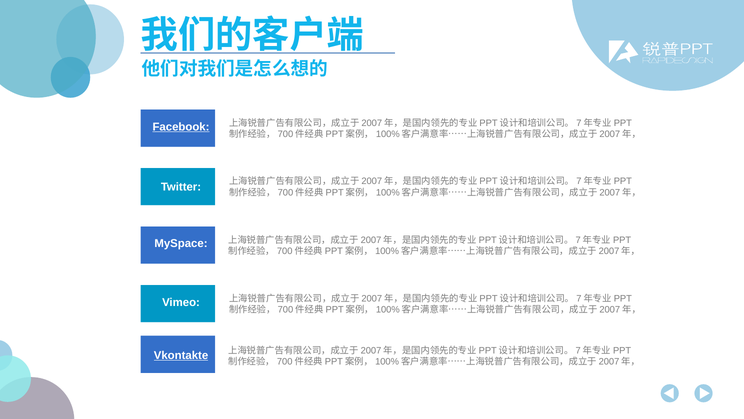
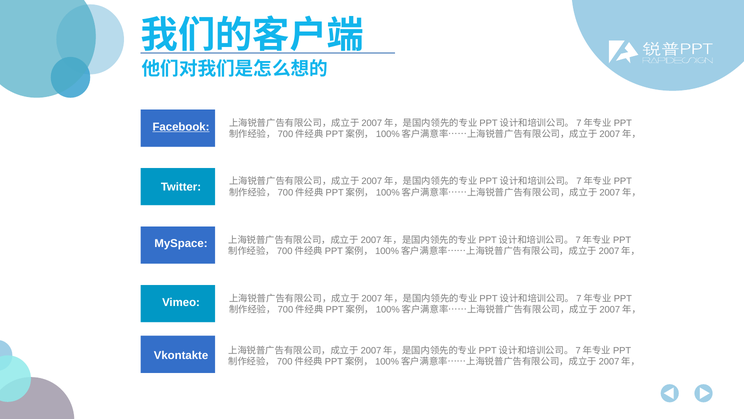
Vkontakte underline: present -> none
